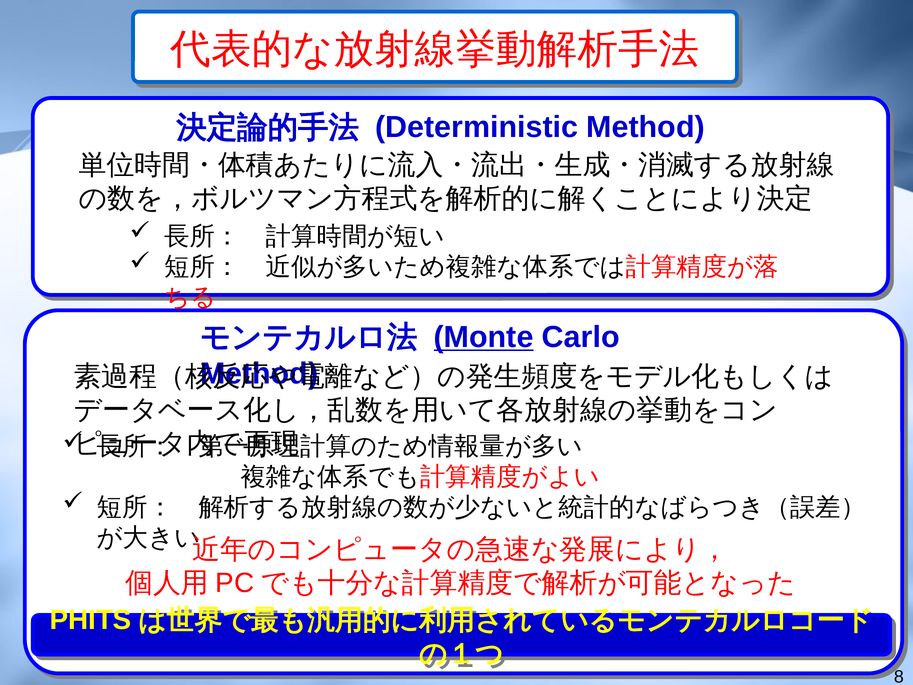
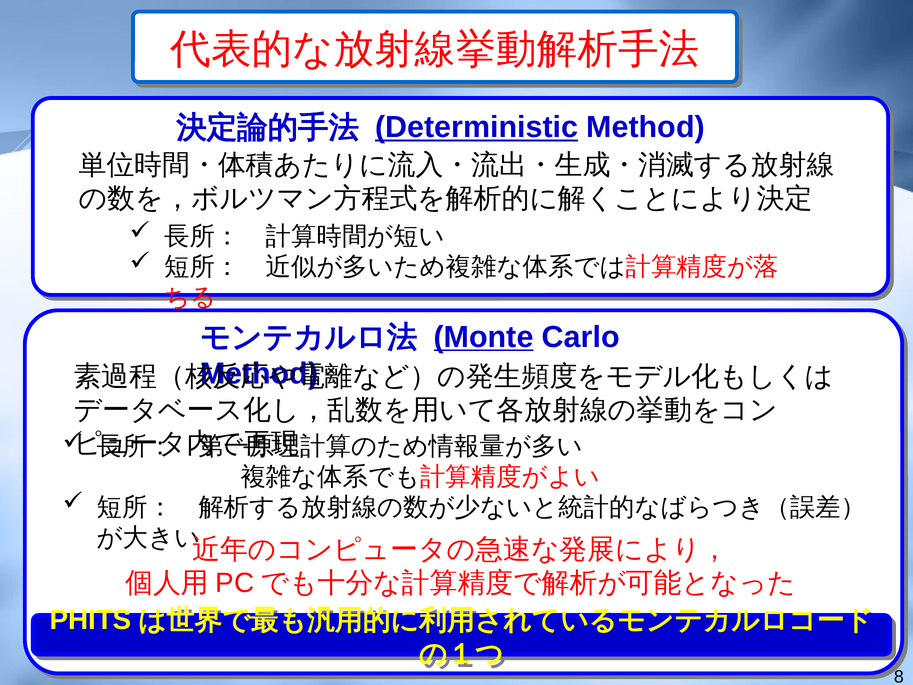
Deterministic underline: none -> present
